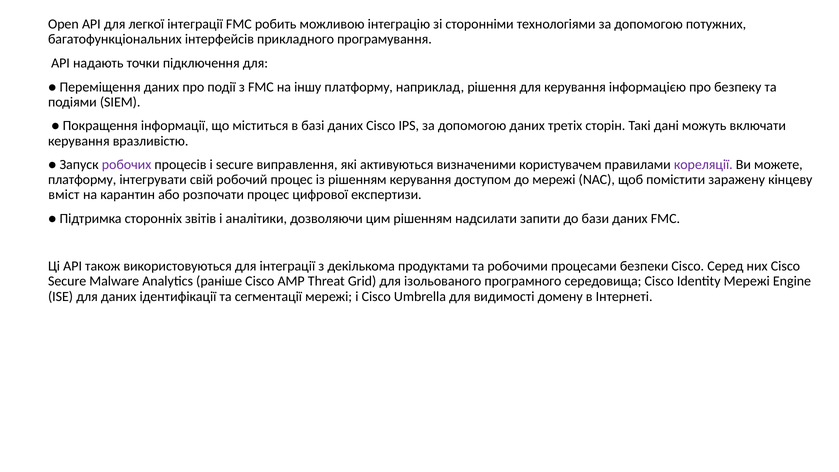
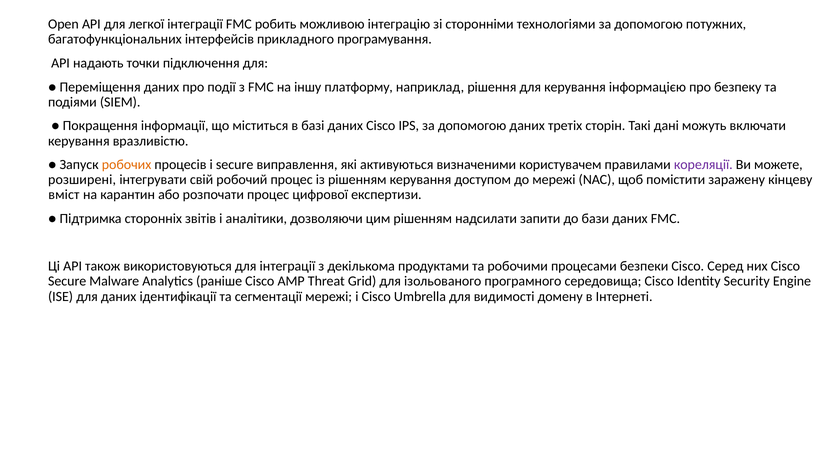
робочих colour: purple -> orange
платформу at (82, 180): платформу -> розширені
Identity Мережі: Мережі -> Security
